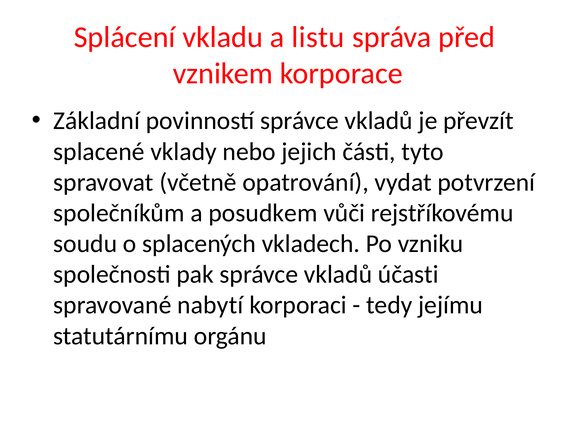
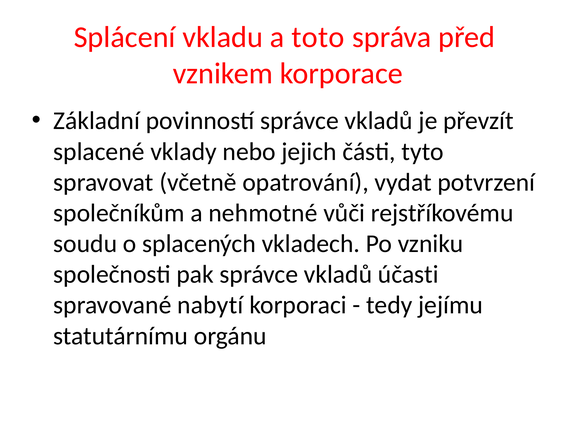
listu: listu -> toto
posudkem: posudkem -> nehmotné
